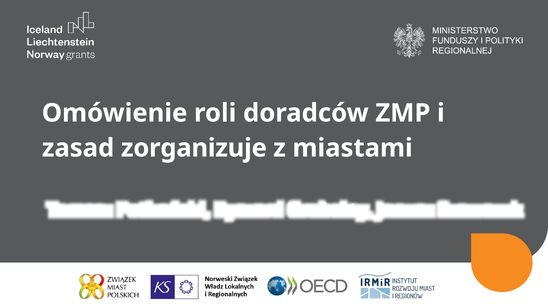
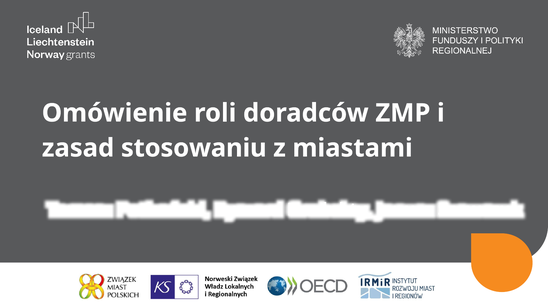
zorganizuje: zorganizuje -> stosowaniu
